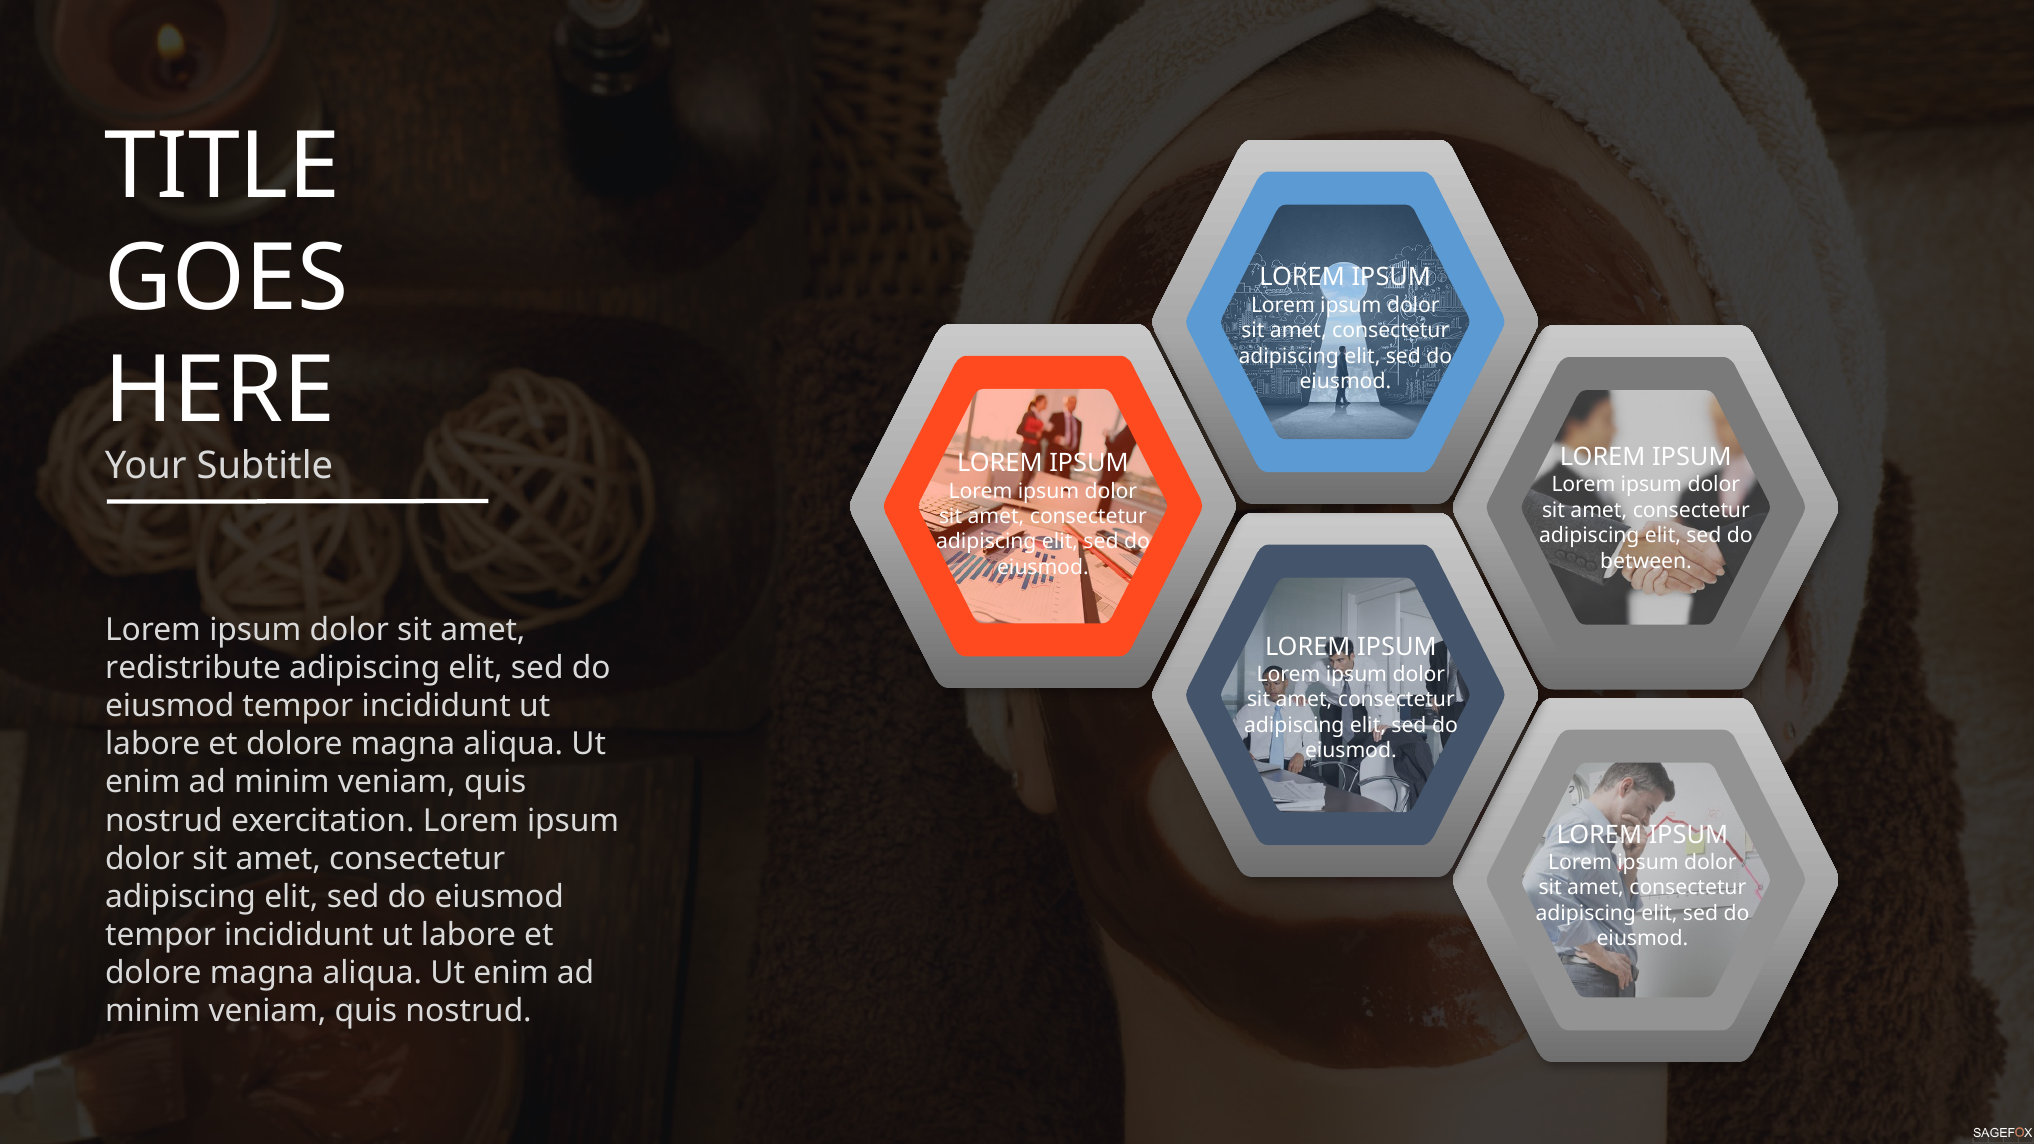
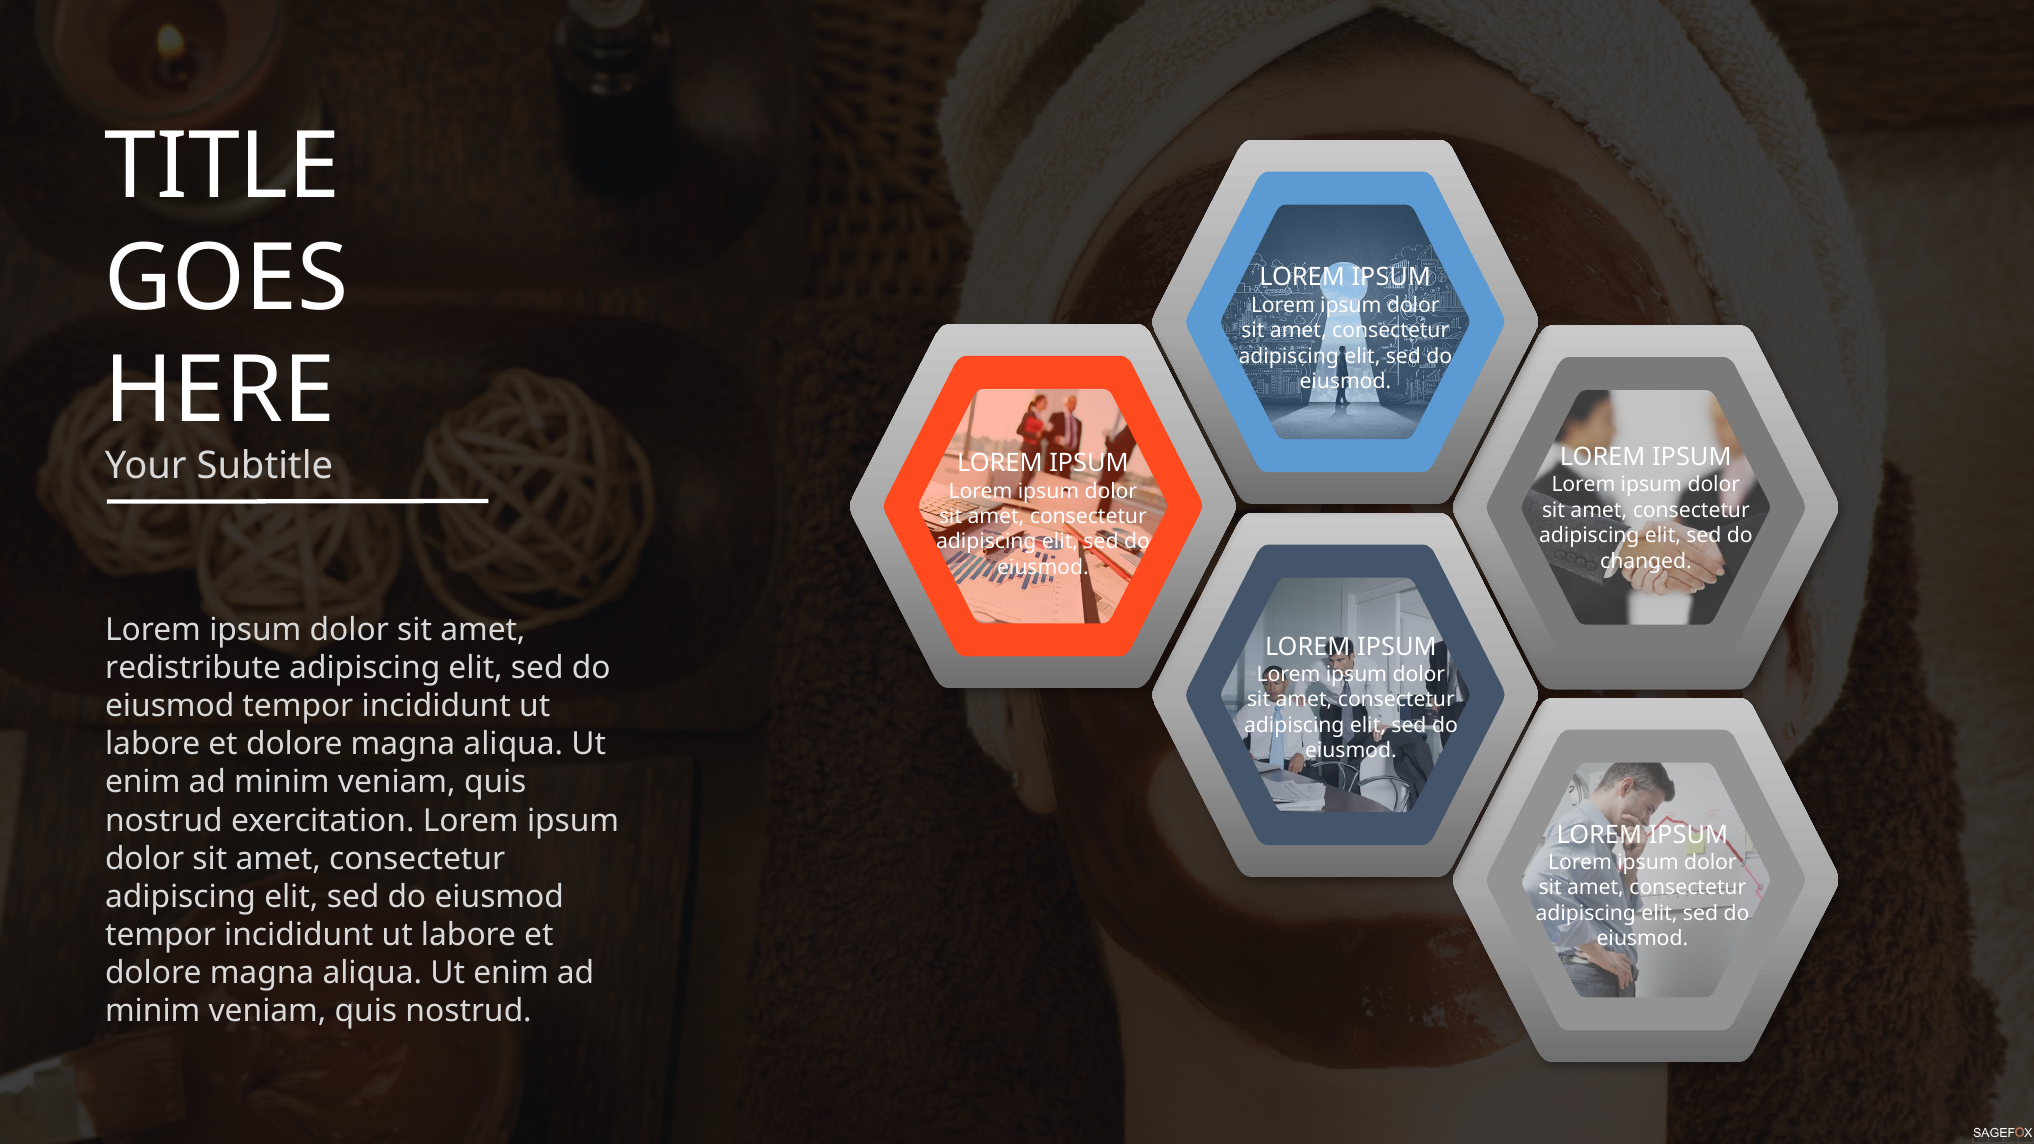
between: between -> changed
